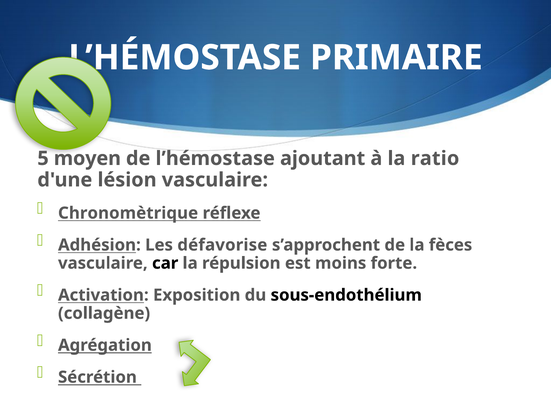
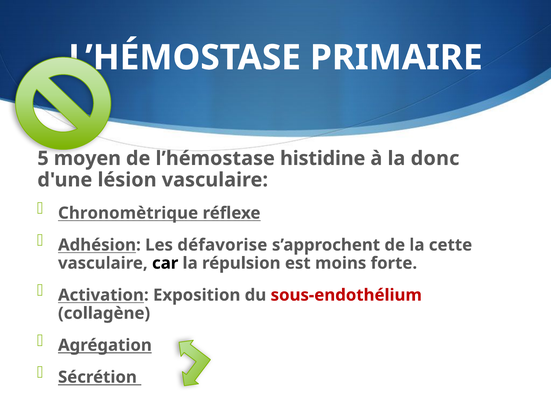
ajoutant: ajoutant -> histidine
ratio: ratio -> donc
fèces: fèces -> cette
sous-endothélium colour: black -> red
